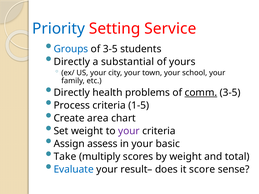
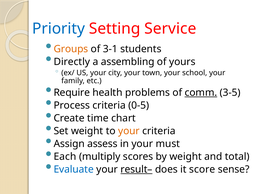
Groups colour: blue -> orange
of 3-5: 3-5 -> 3-1
substantial: substantial -> assembling
Directly at (72, 93): Directly -> Require
1-5: 1-5 -> 0-5
area: area -> time
your at (129, 131) colour: purple -> orange
basic: basic -> must
Take: Take -> Each
result– underline: none -> present
